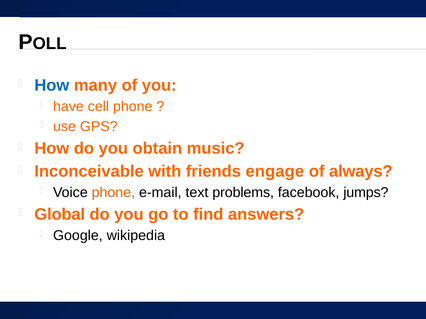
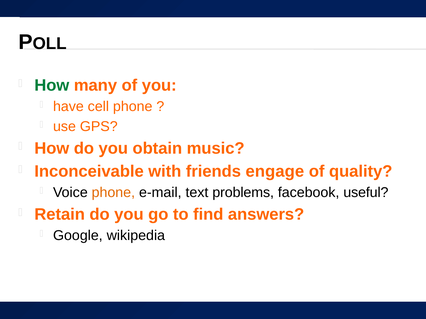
How at (52, 86) colour: blue -> green
always: always -> quality
jumps: jumps -> useful
Global: Global -> Retain
